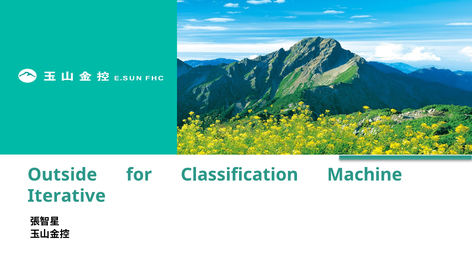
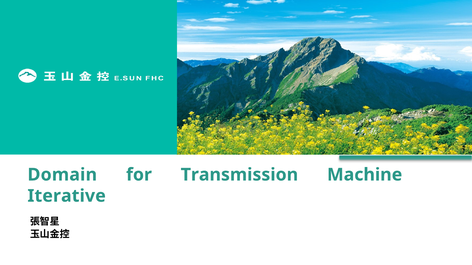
Outside: Outside -> Domain
Classification: Classification -> Transmission
